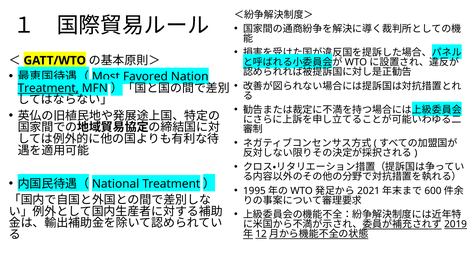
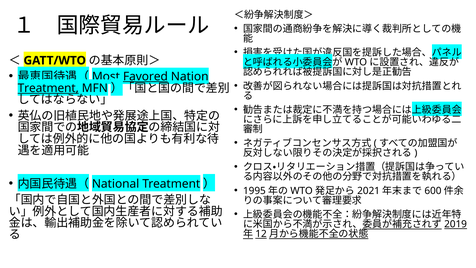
Favored underline: none -> present
